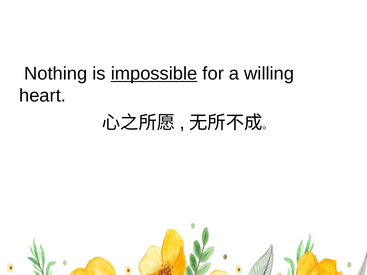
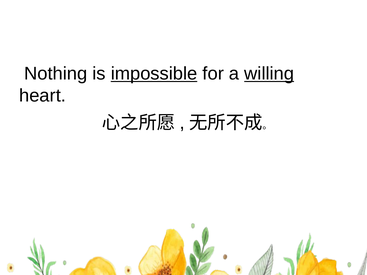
willing underline: none -> present
